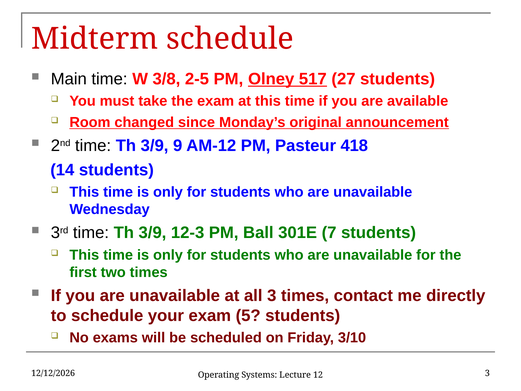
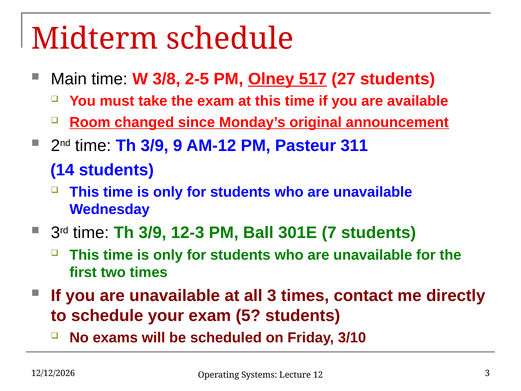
418: 418 -> 311
